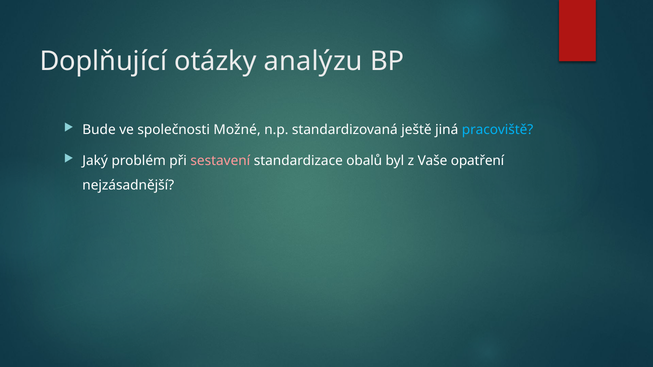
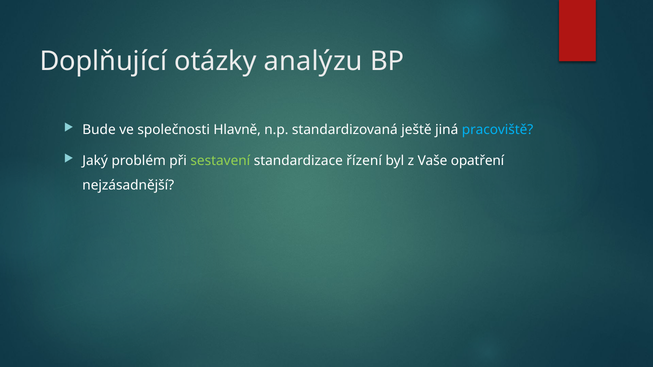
Možné: Možné -> Hlavně
sestavení colour: pink -> light green
obalů: obalů -> řízení
